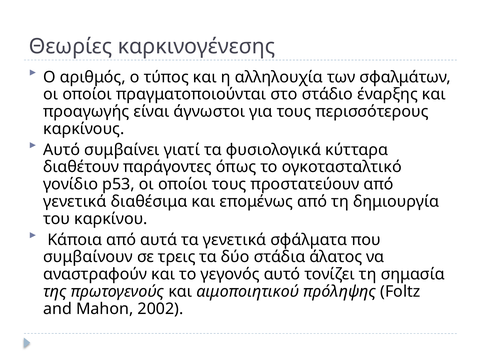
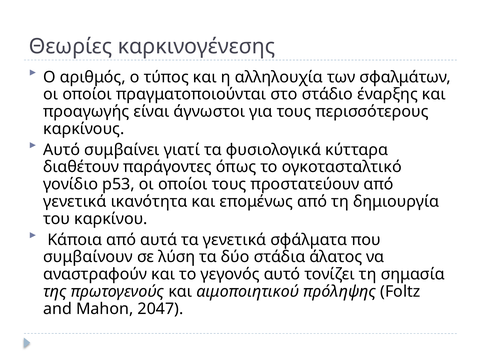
διαθέσιμα: διαθέσιμα -> ικανότητα
τρεις: τρεις -> λύση
2002: 2002 -> 2047
